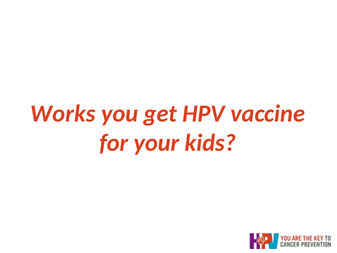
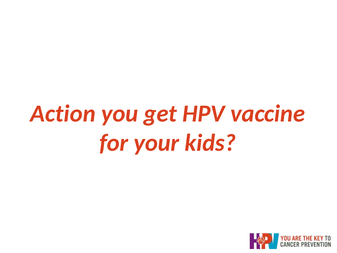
Works: Works -> Action
